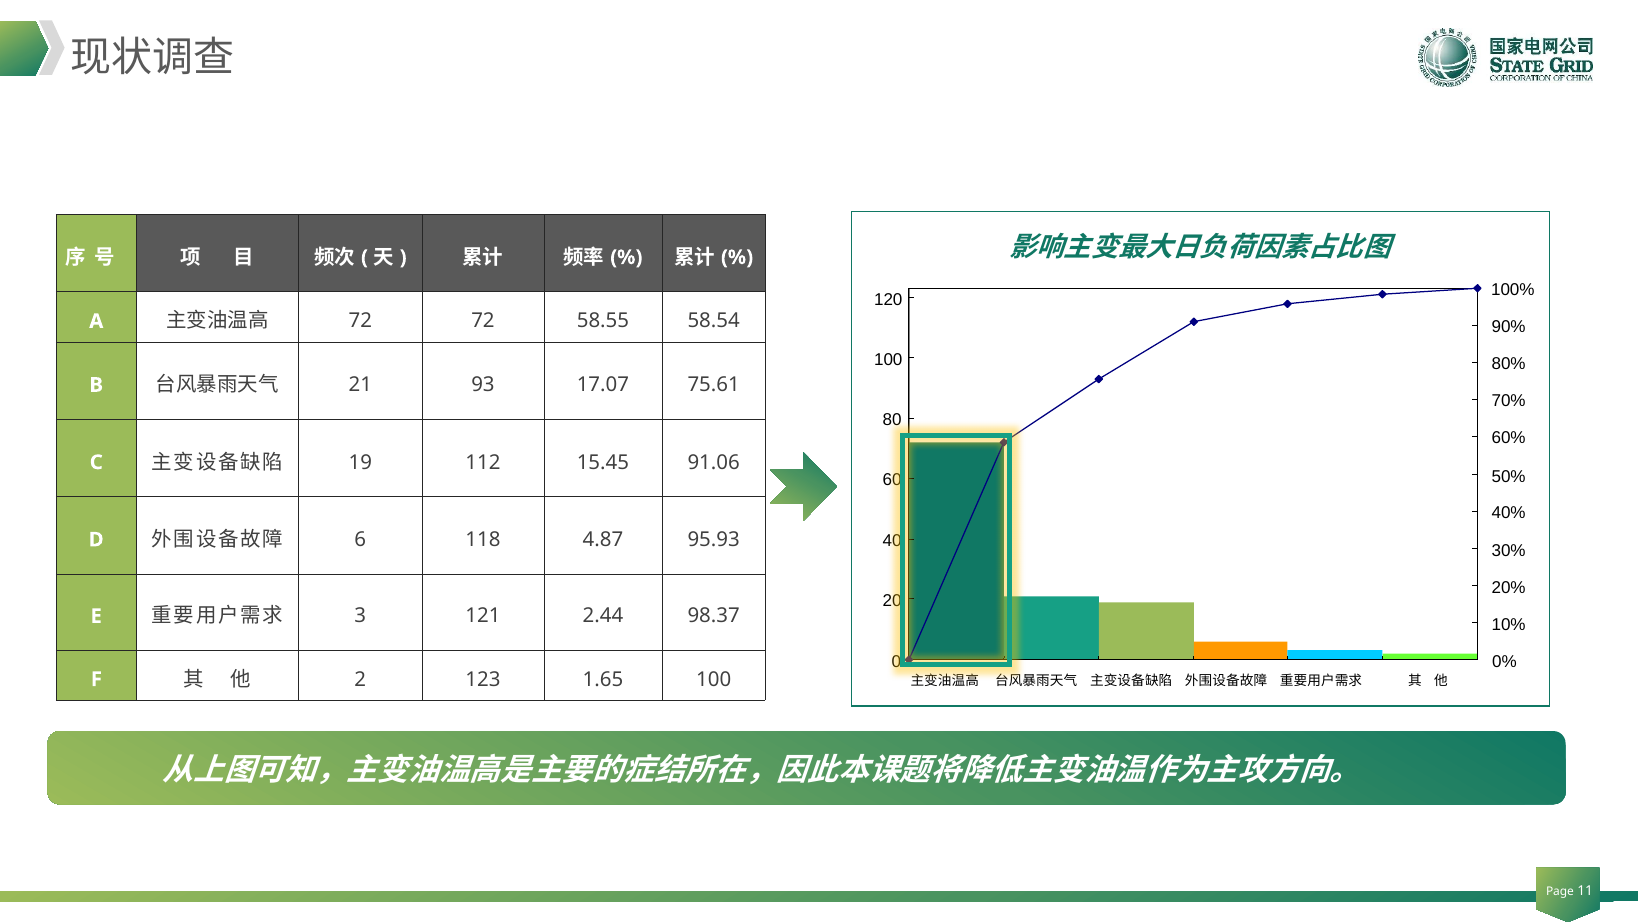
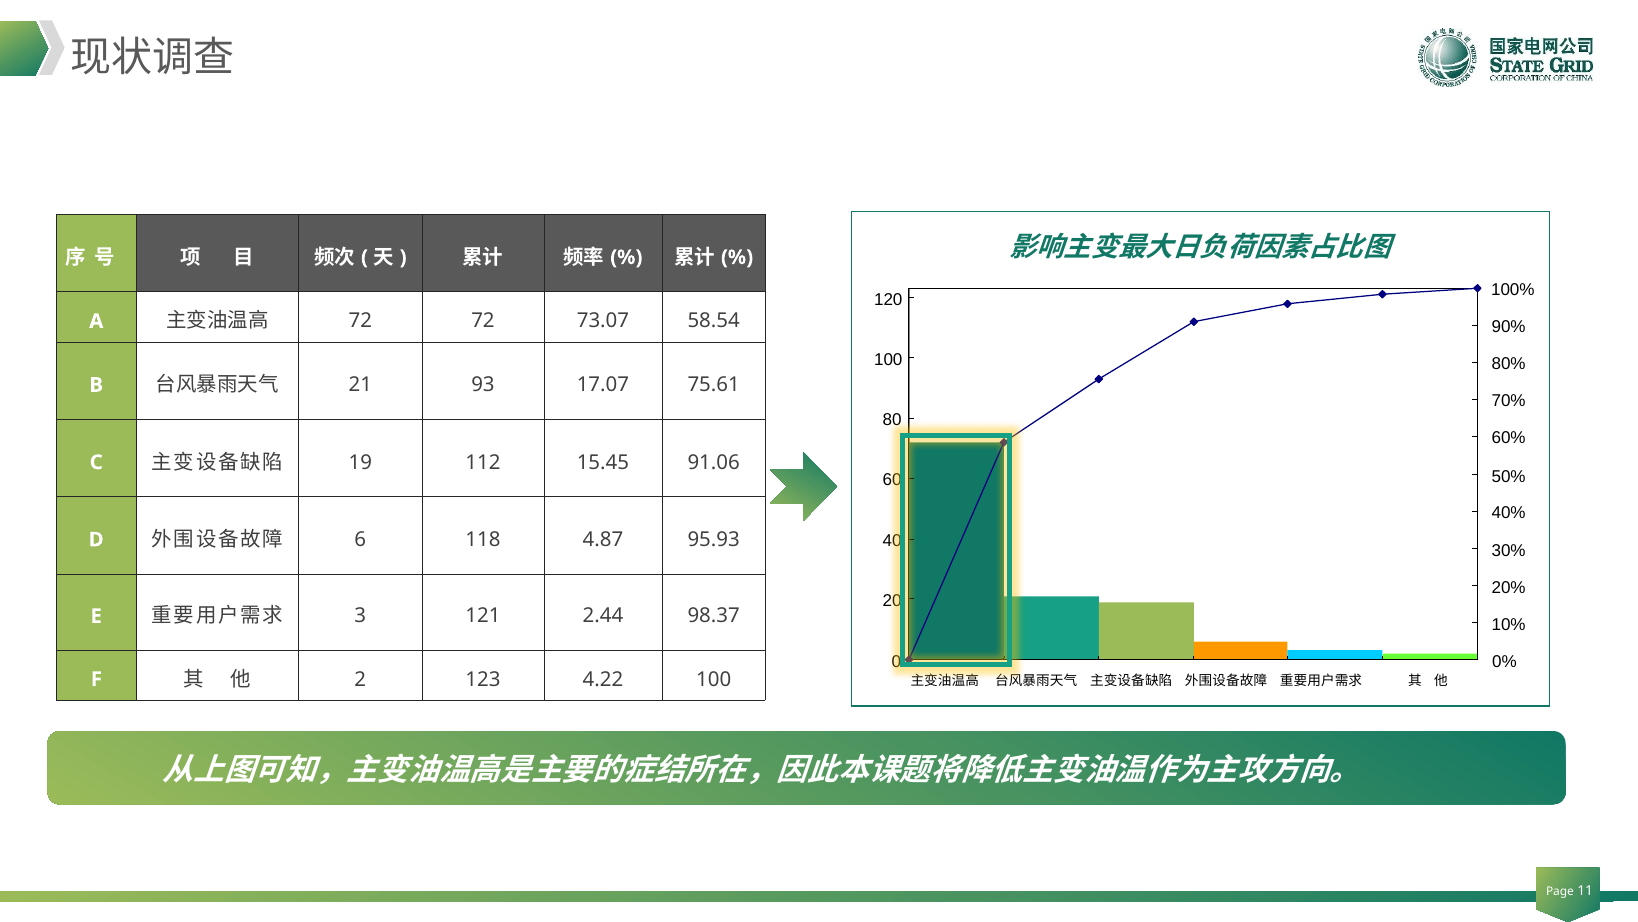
58.55: 58.55 -> 73.07
1.65: 1.65 -> 4.22
